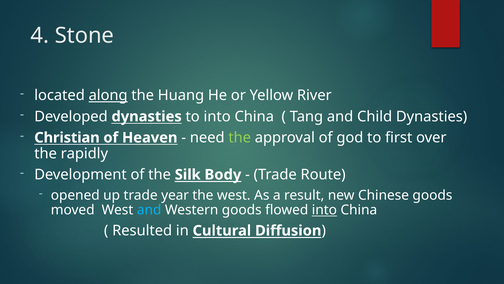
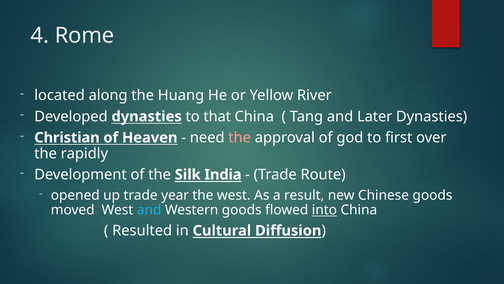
Stone: Stone -> Rome
along underline: present -> none
to into: into -> that
Child: Child -> Later
the at (240, 137) colour: light green -> pink
Body: Body -> India
